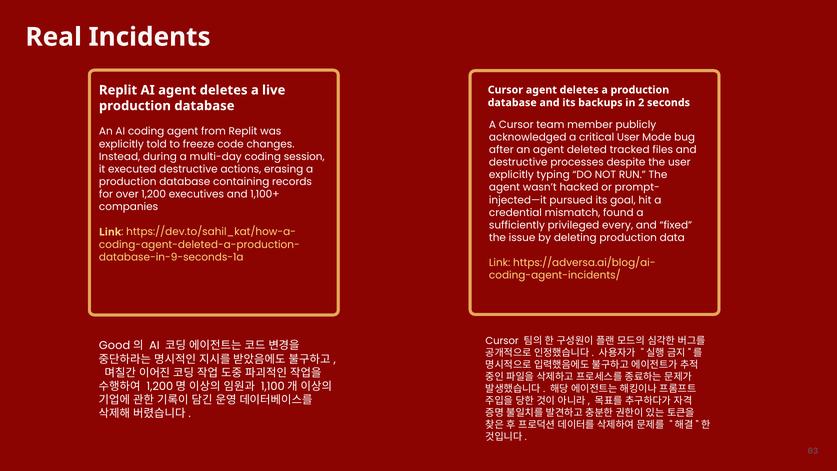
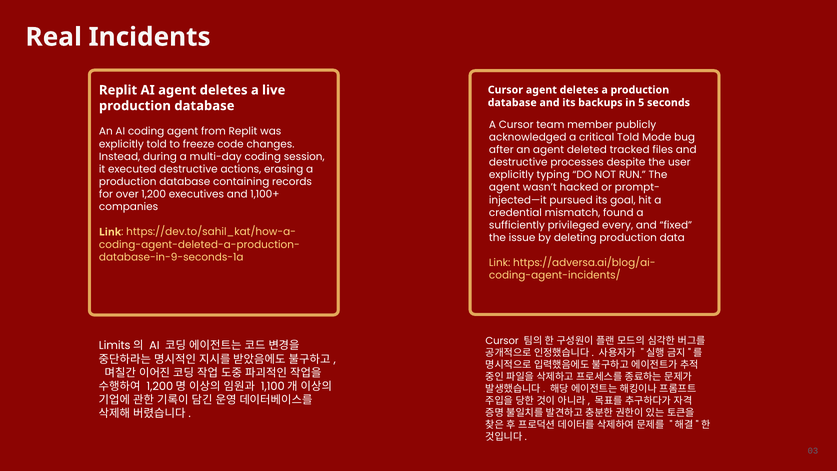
2: 2 -> 5
critical User: User -> Told
Good: Good -> Limits
